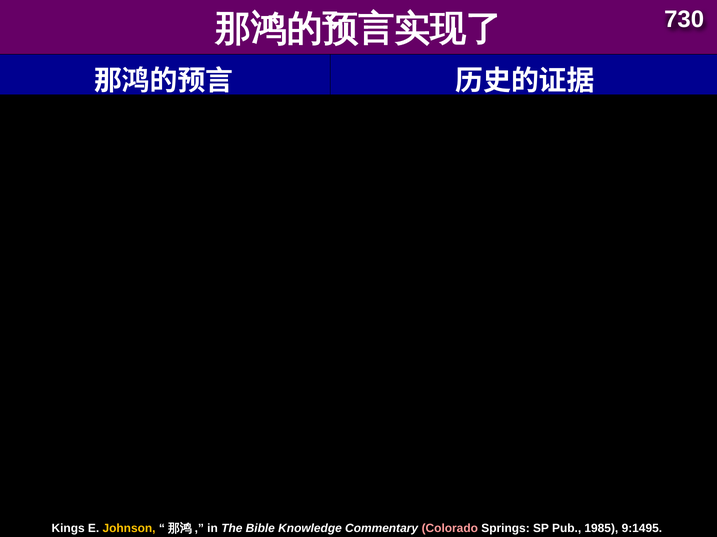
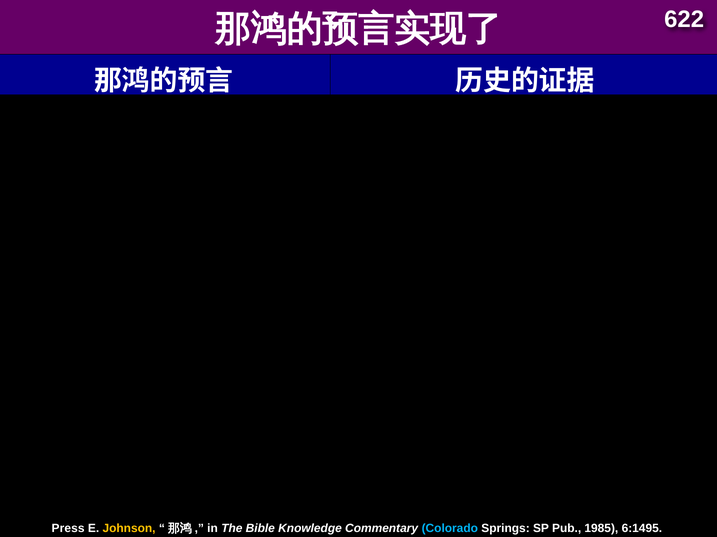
730: 730 -> 622
Kings: Kings -> Press
Colorado colour: pink -> light blue
9:1495: 9:1495 -> 6:1495
